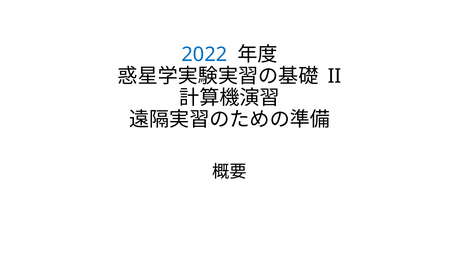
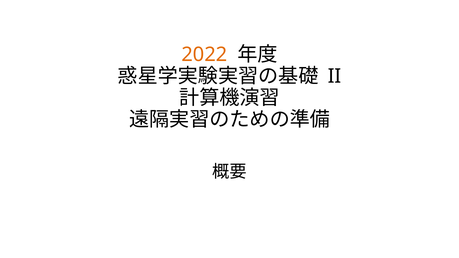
2022 colour: blue -> orange
